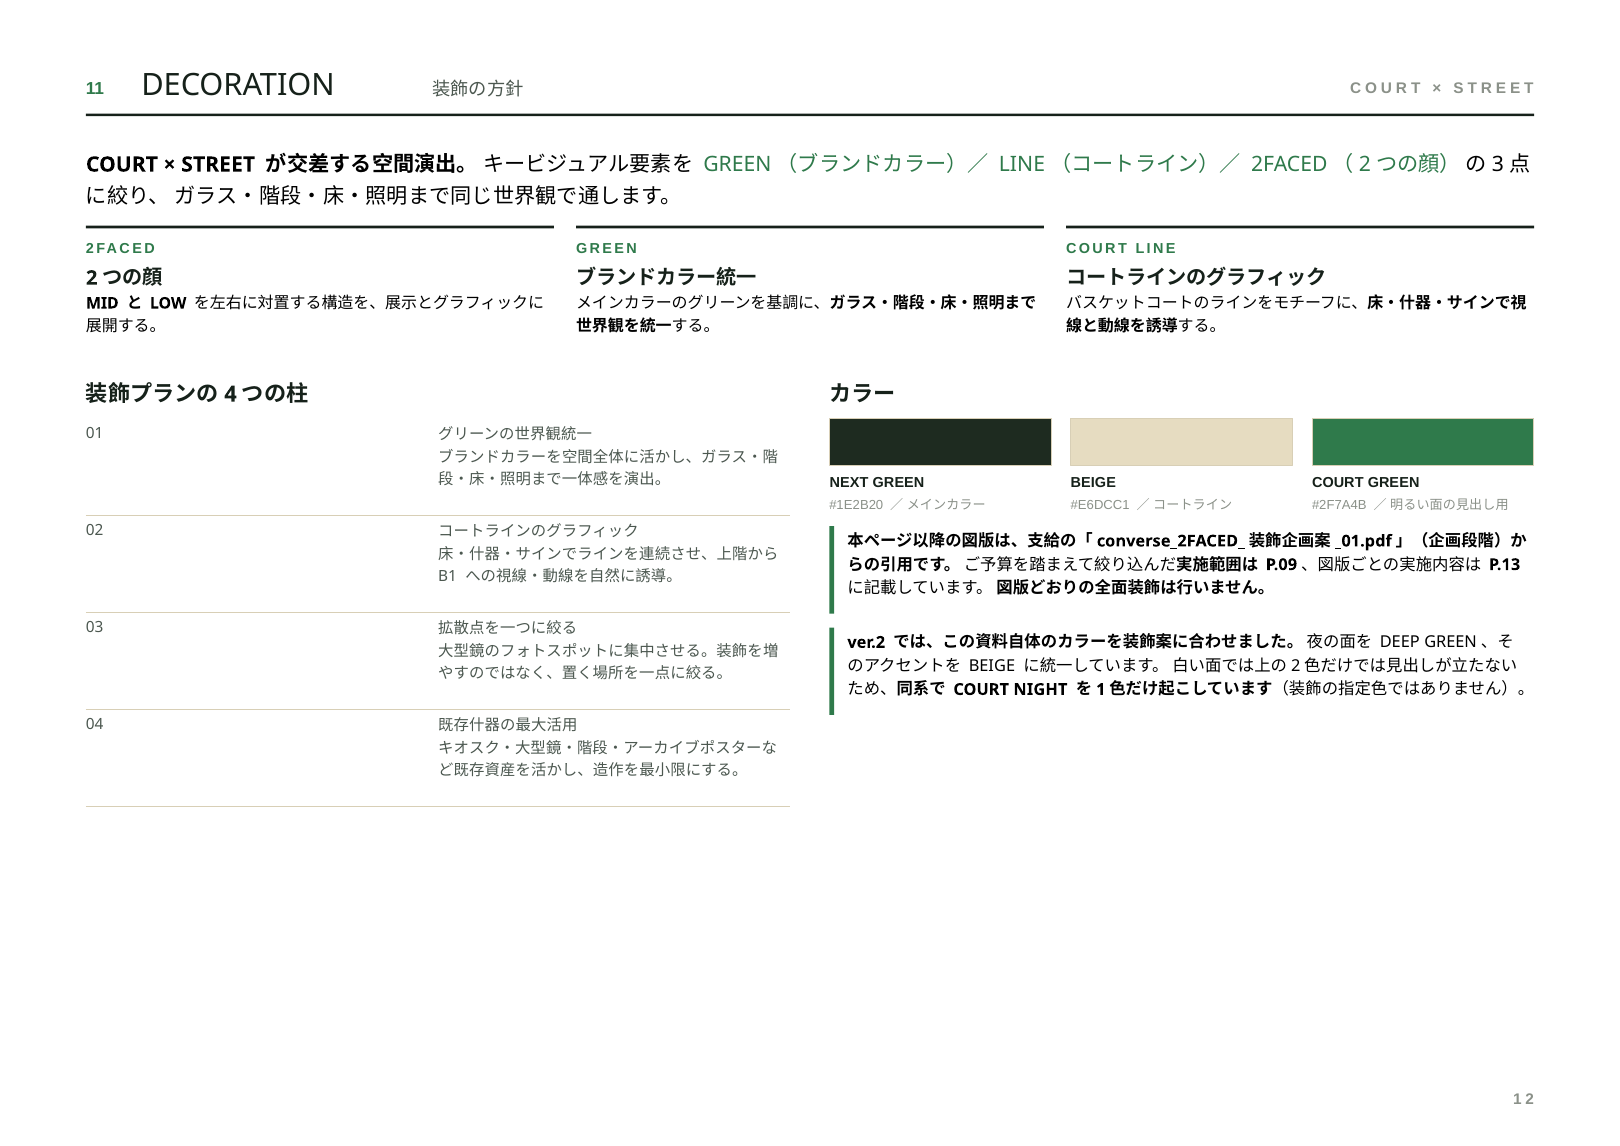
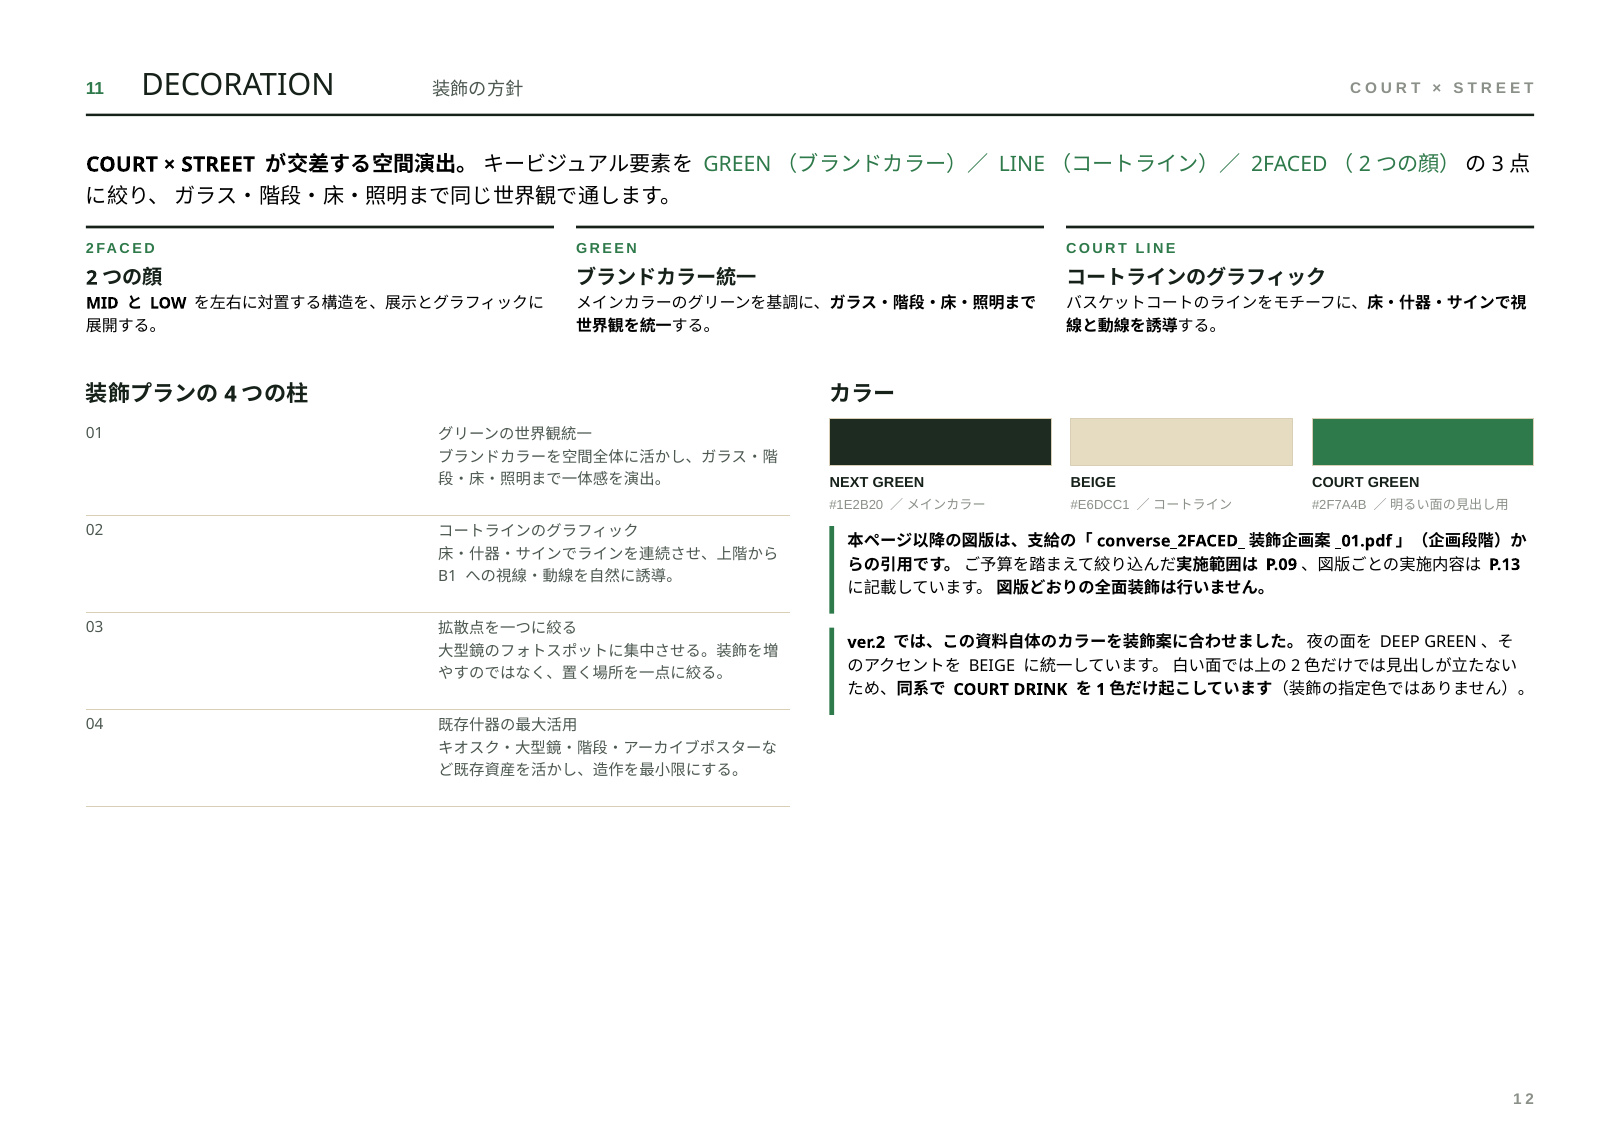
NIGHT: NIGHT -> DRINK
